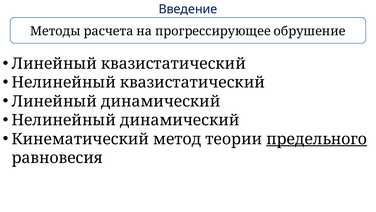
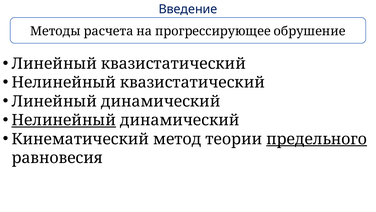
Нелинейный at (64, 120) underline: none -> present
